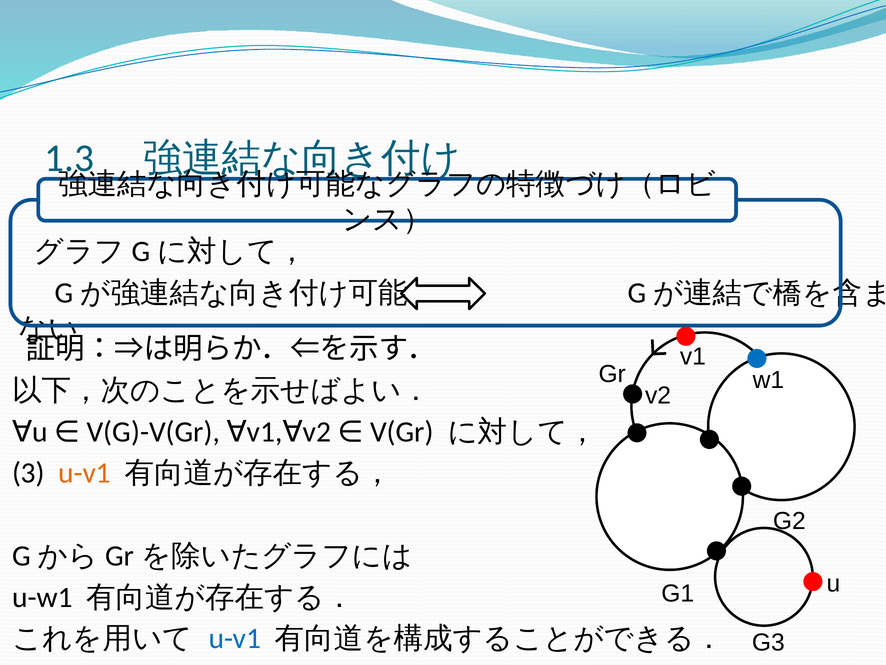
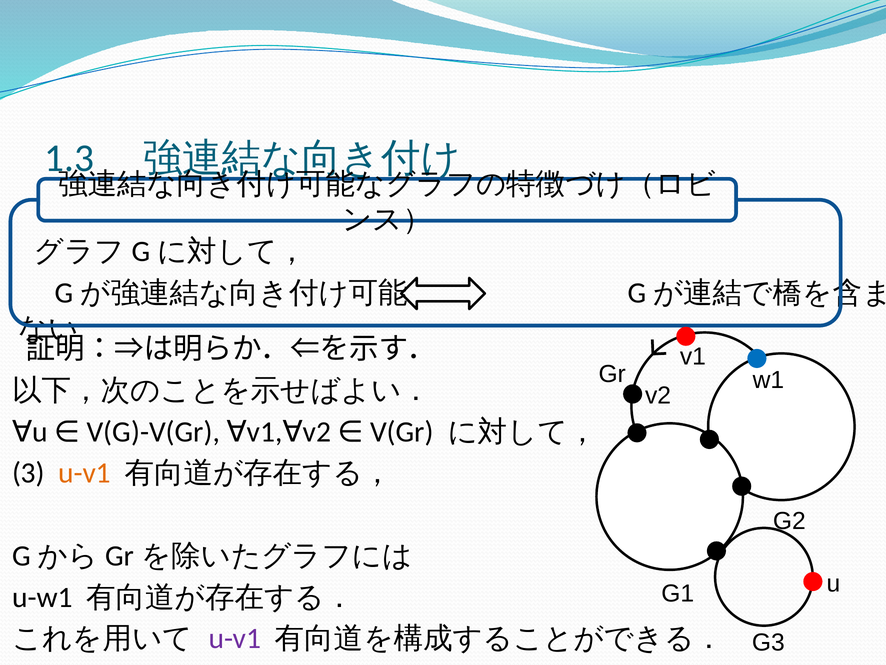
u-v1 at (235, 638) colour: blue -> purple
